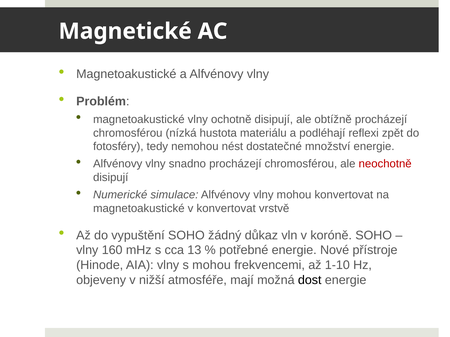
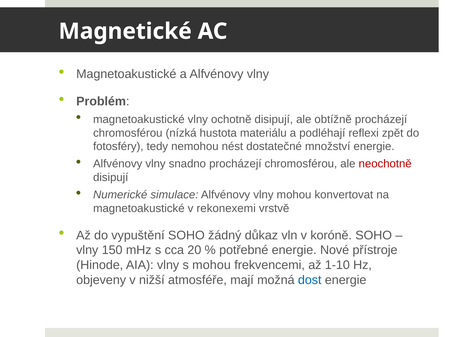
v konvertovat: konvertovat -> rekonexemi
160: 160 -> 150
13: 13 -> 20
dost colour: black -> blue
